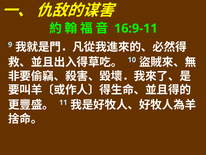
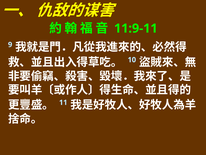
16:9-11: 16:9-11 -> 11:9-11
